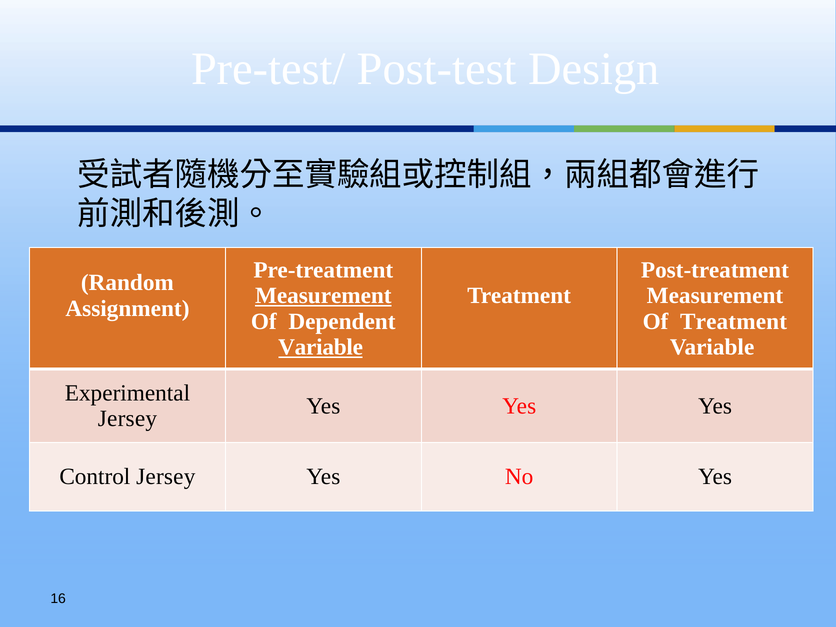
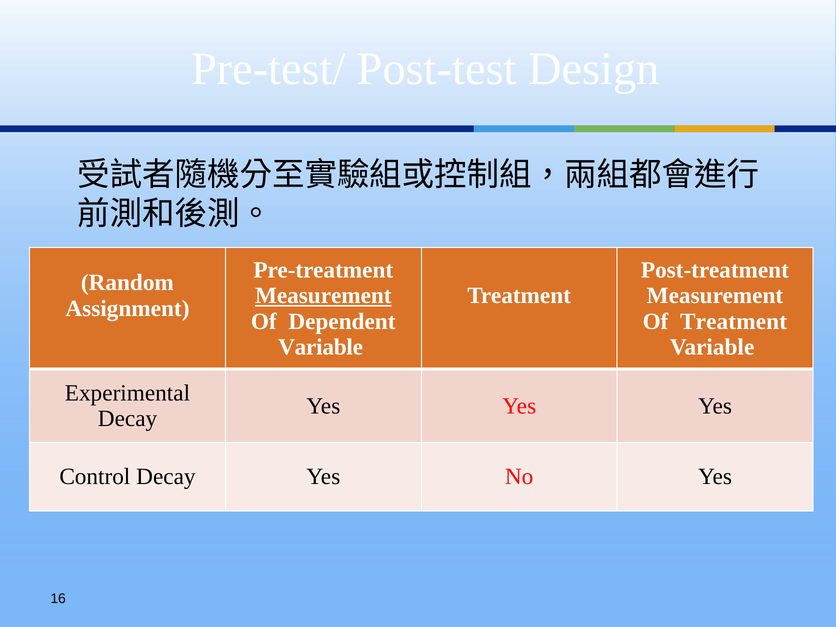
Variable at (321, 347) underline: present -> none
Jersey at (127, 419): Jersey -> Decay
Control Jersey: Jersey -> Decay
